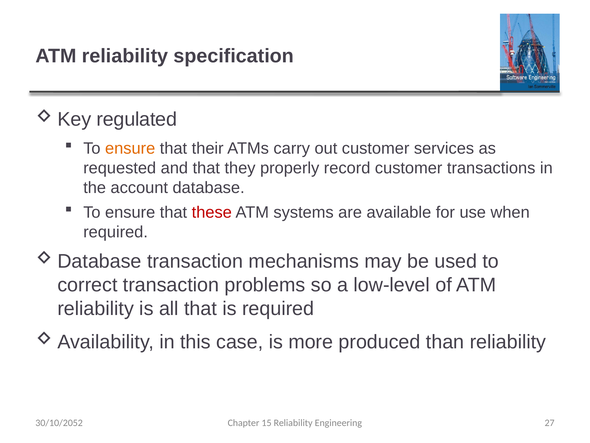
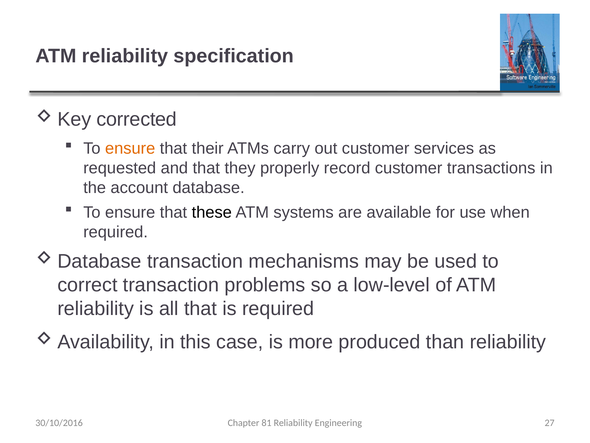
regulated: regulated -> corrected
these colour: red -> black
30/10/2052: 30/10/2052 -> 30/10/2016
15: 15 -> 81
